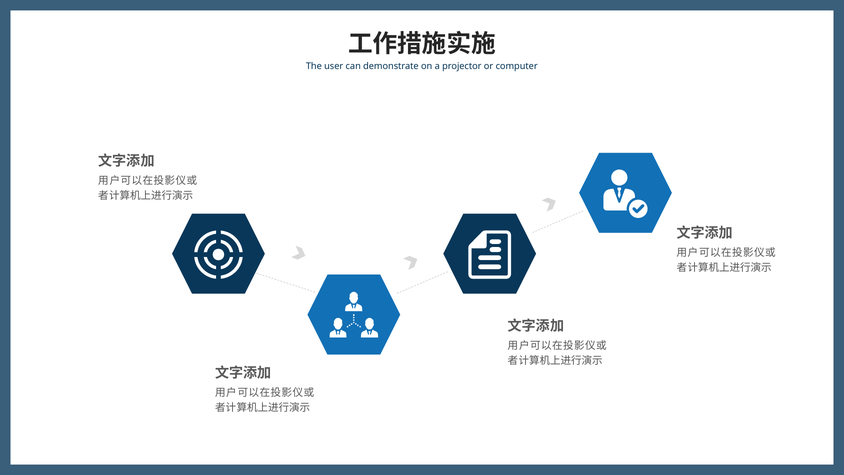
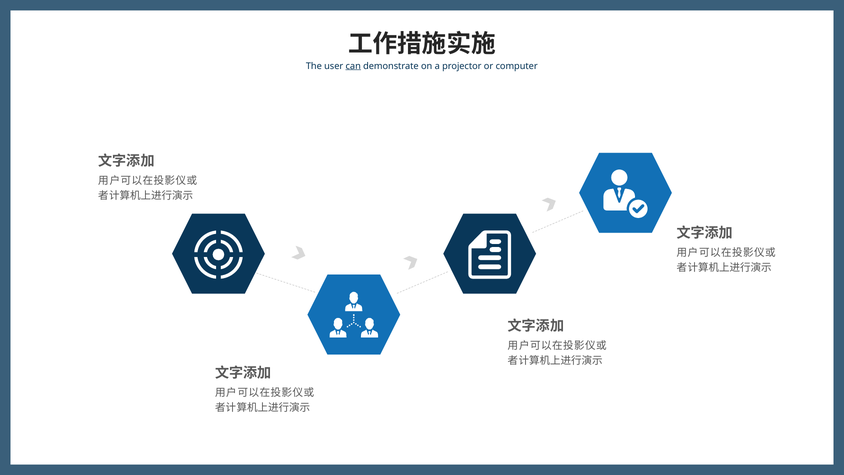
can underline: none -> present
